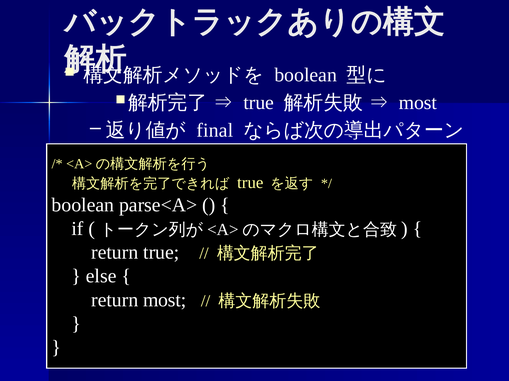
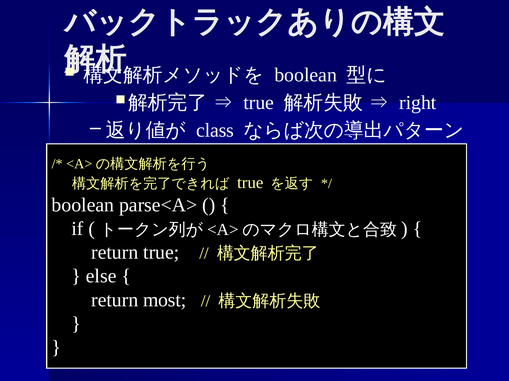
most at (418, 103): most -> right
final: final -> class
